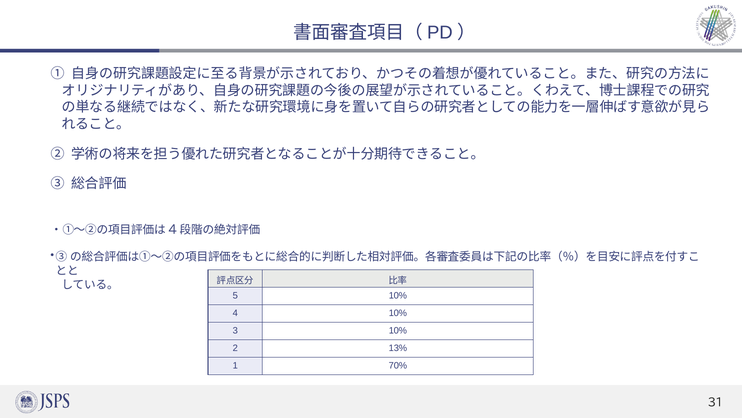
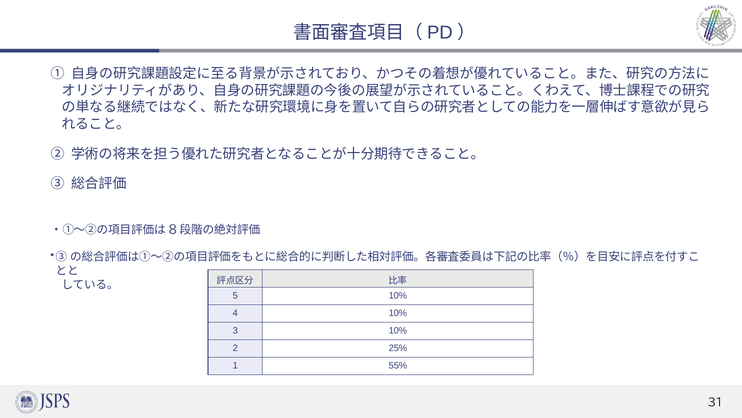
4 at (173, 230): 4 -> 8
13%: 13% -> 25%
70%: 70% -> 55%
